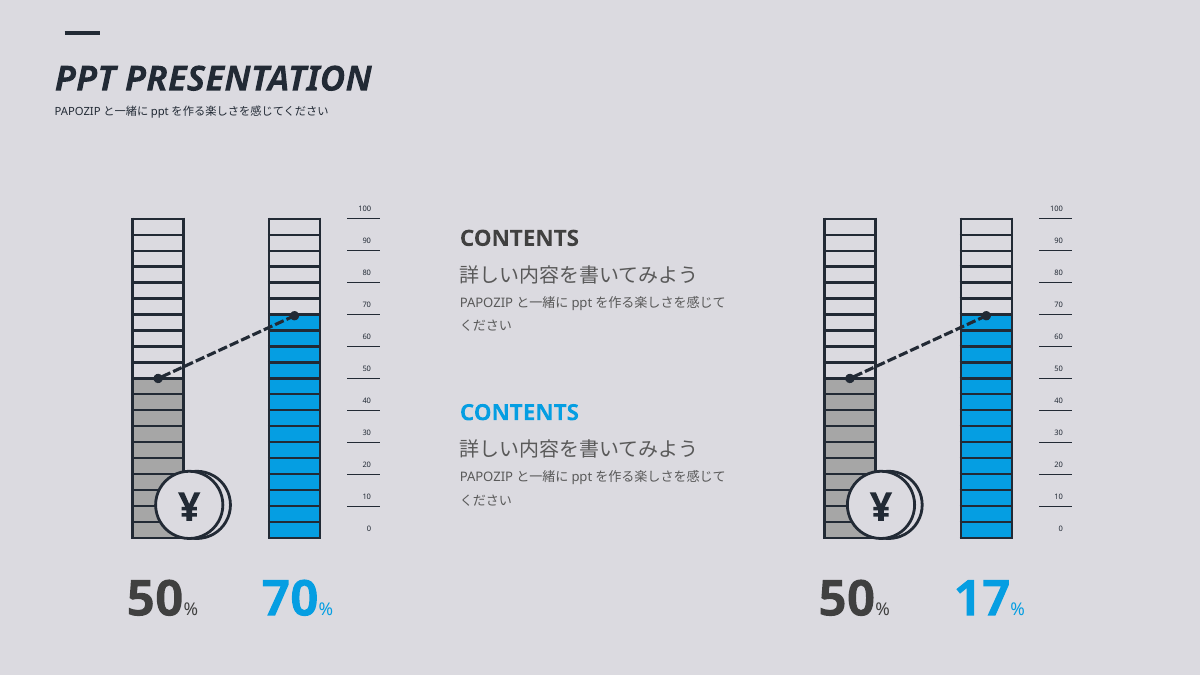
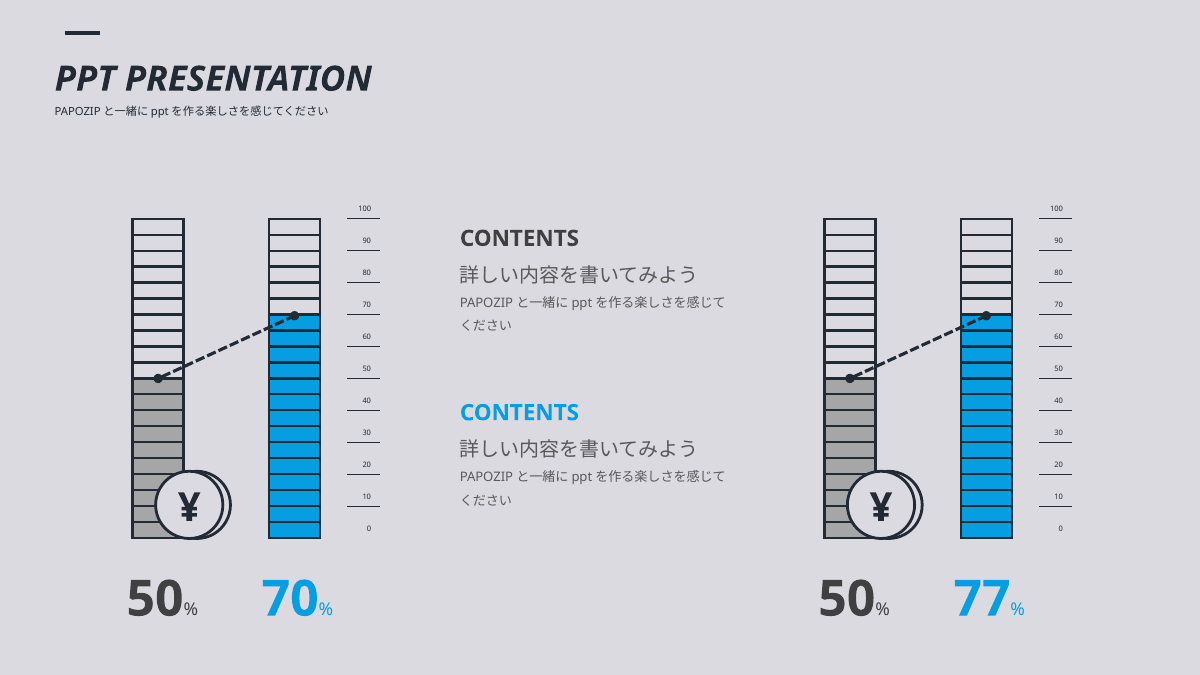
17: 17 -> 77
